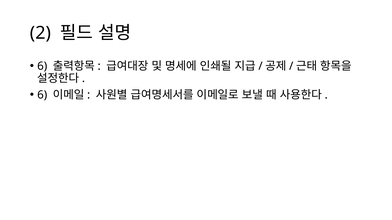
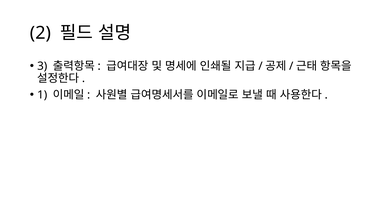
6 at (42, 66): 6 -> 3
6 at (42, 95): 6 -> 1
